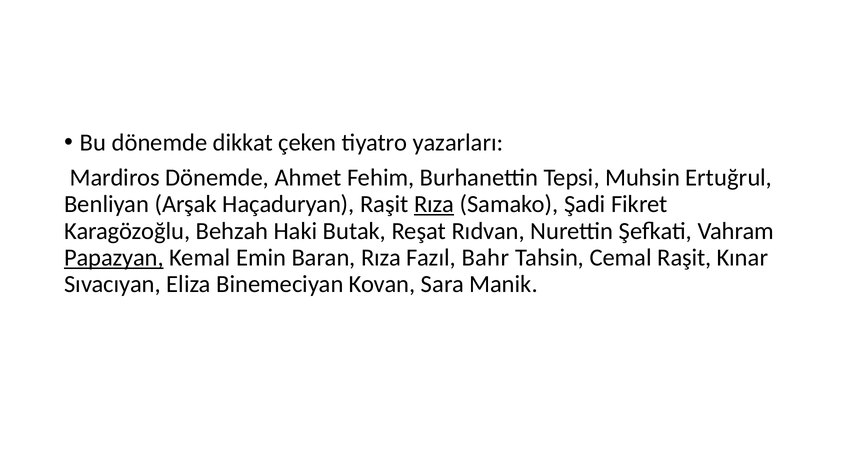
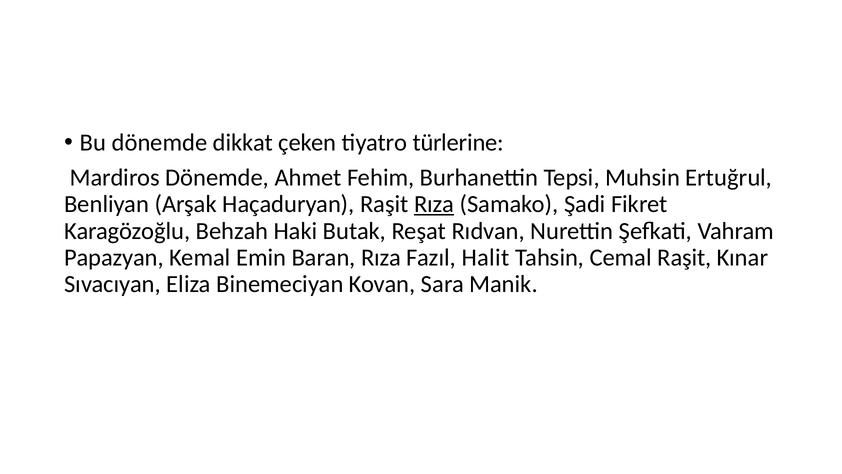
yazarları: yazarları -> türlerine
Papazyan underline: present -> none
Bahr: Bahr -> Halit
